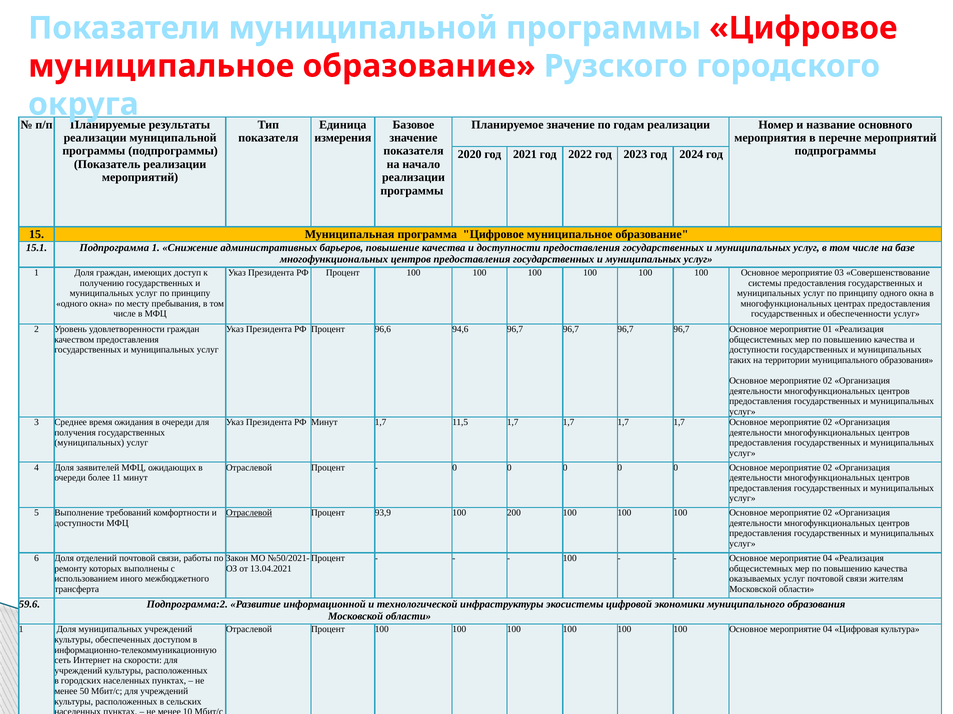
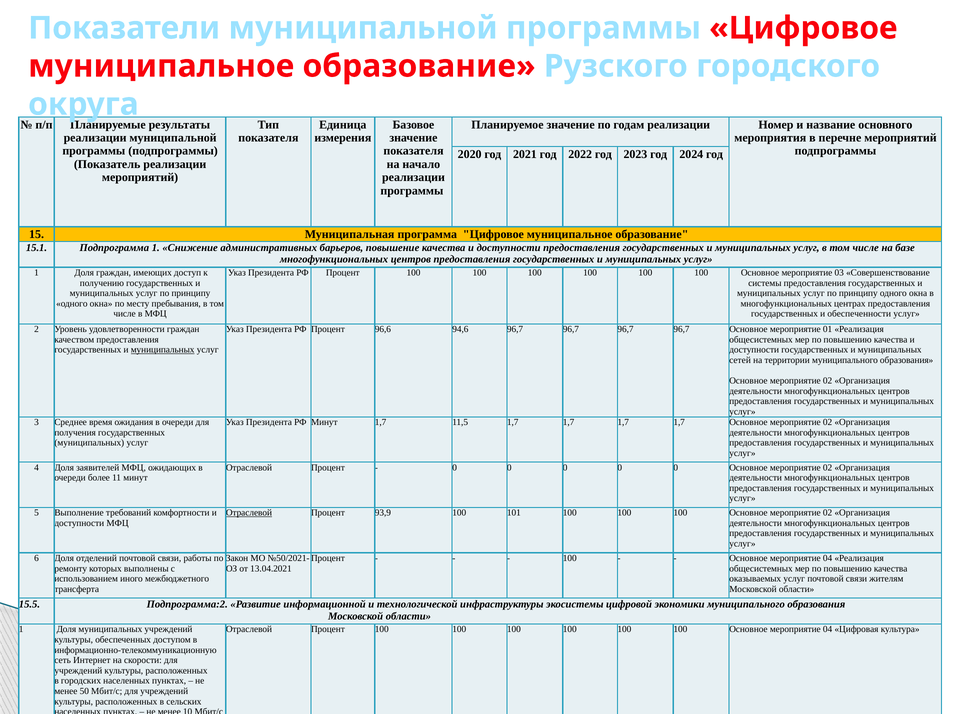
муниципальных at (163, 350) underline: none -> present
таких: таких -> сетей
200: 200 -> 101
59.6: 59.6 -> 15.5
